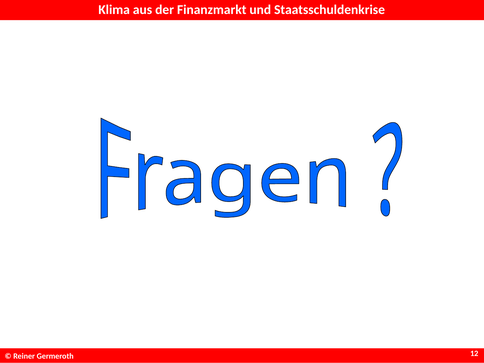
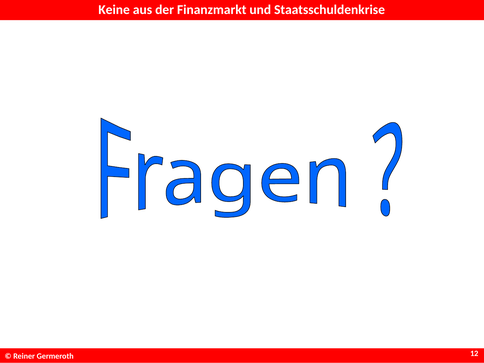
Klima: Klima -> Keine
